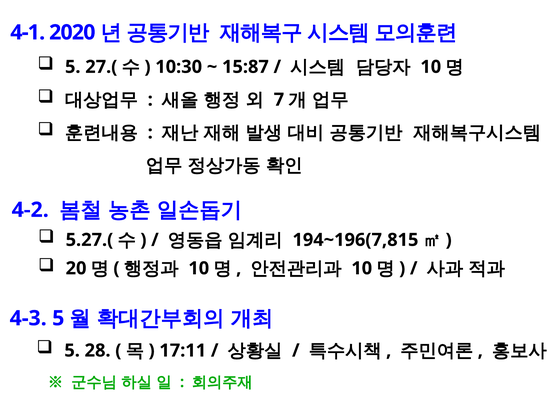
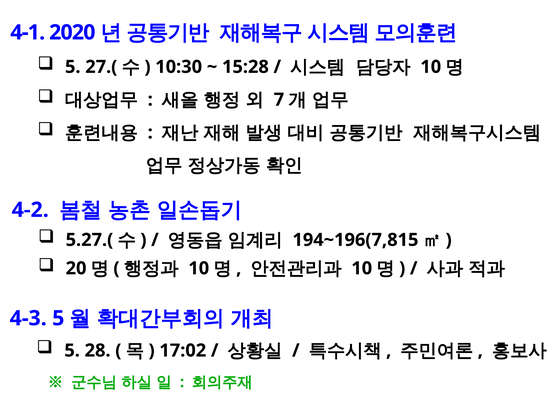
15:87: 15:87 -> 15:28
17:11: 17:11 -> 17:02
